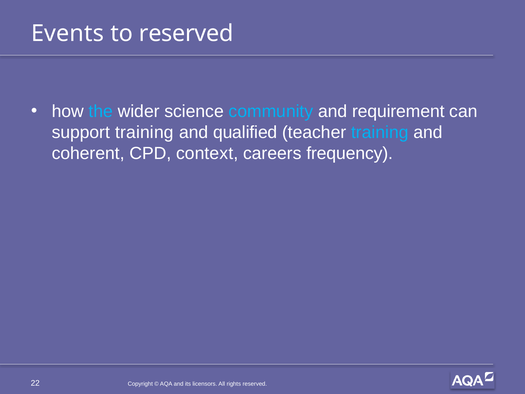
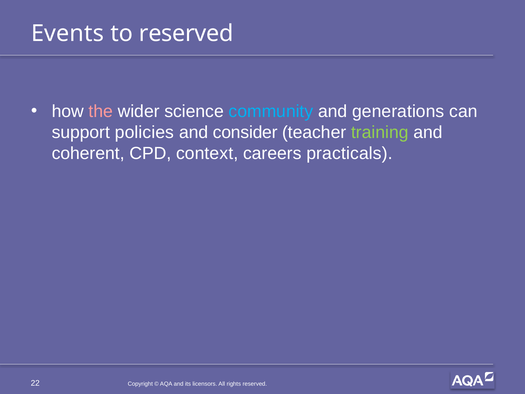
the colour: light blue -> pink
requirement: requirement -> generations
support training: training -> policies
qualified: qualified -> consider
training at (380, 132) colour: light blue -> light green
frequency: frequency -> practicals
